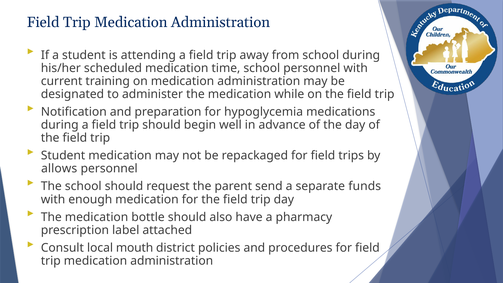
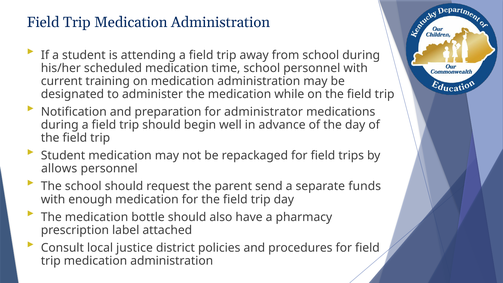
hypoglycemia: hypoglycemia -> administrator
mouth: mouth -> justice
